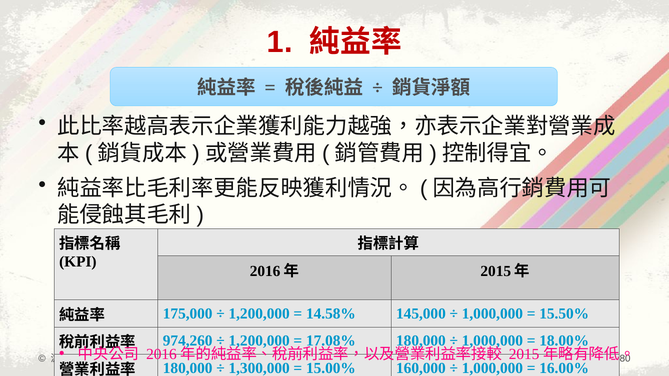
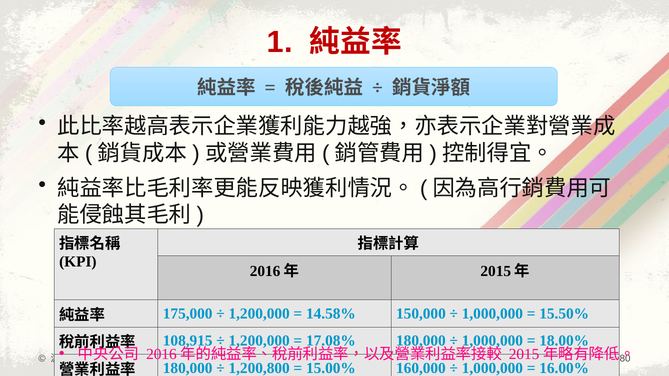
145,000: 145,000 -> 150,000
974,260: 974,260 -> 108,915
1,300,000: 1,300,000 -> 1,200,800
